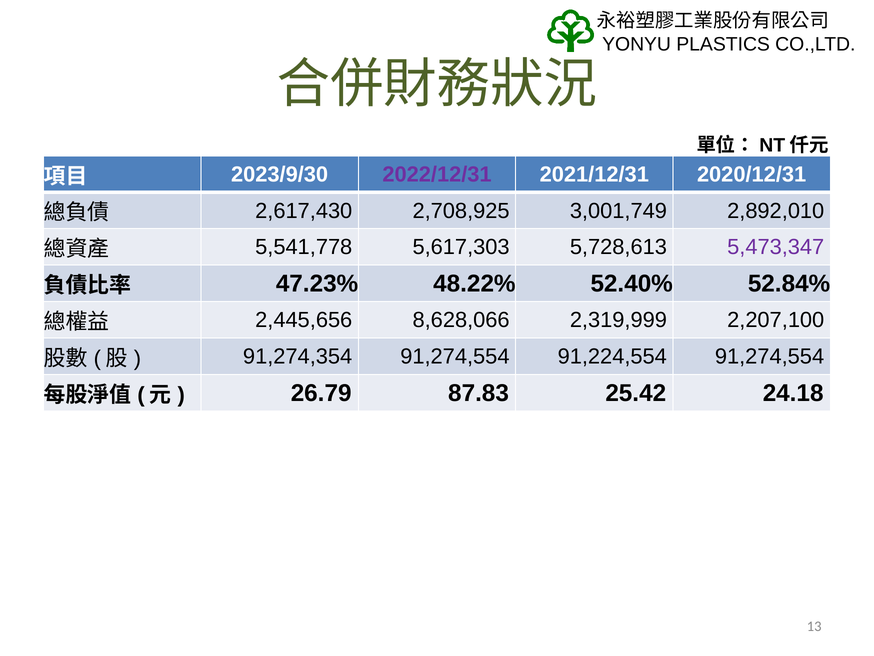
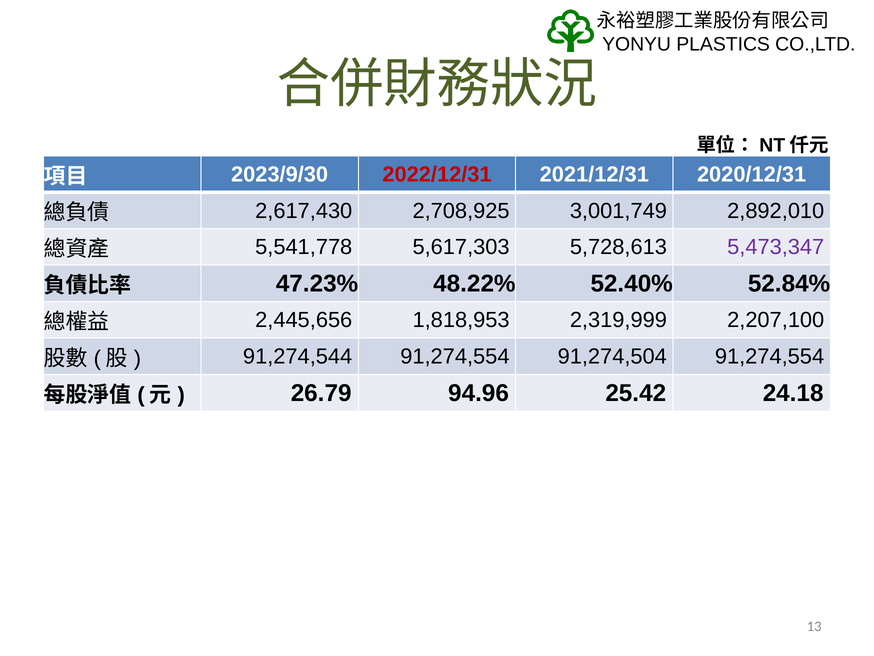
2022/12/31 colour: purple -> red
8,628,066: 8,628,066 -> 1,818,953
91,274,354: 91,274,354 -> 91,274,544
91,224,554: 91,224,554 -> 91,274,504
87.83: 87.83 -> 94.96
